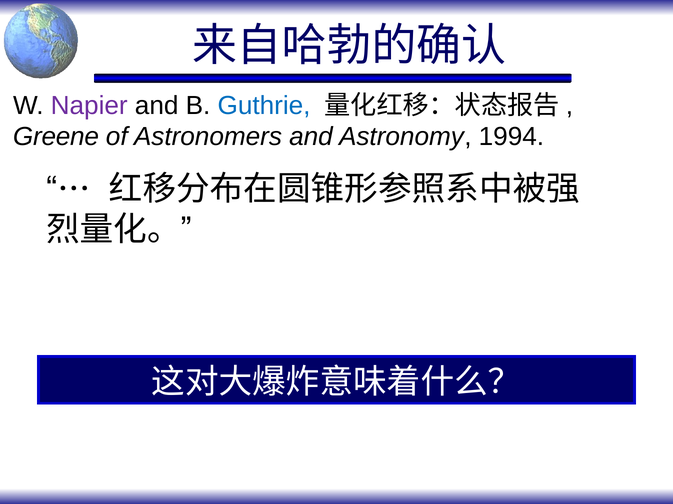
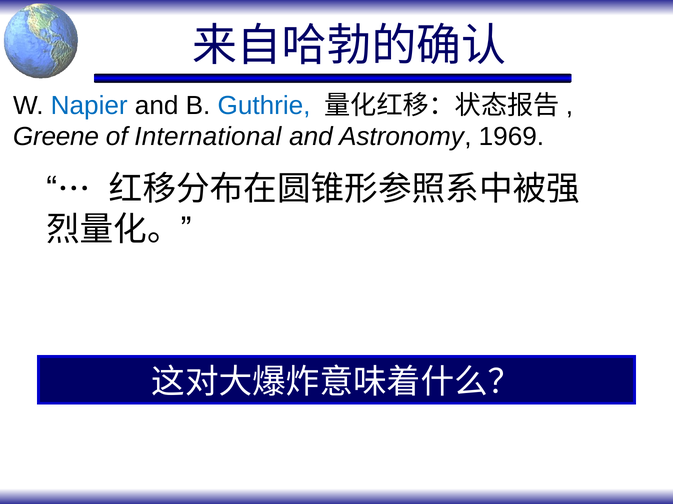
Napier colour: purple -> blue
Astronomers: Astronomers -> International
1994: 1994 -> 1969
